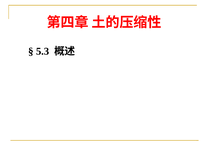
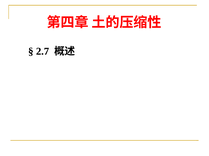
5.3: 5.3 -> 2.7
